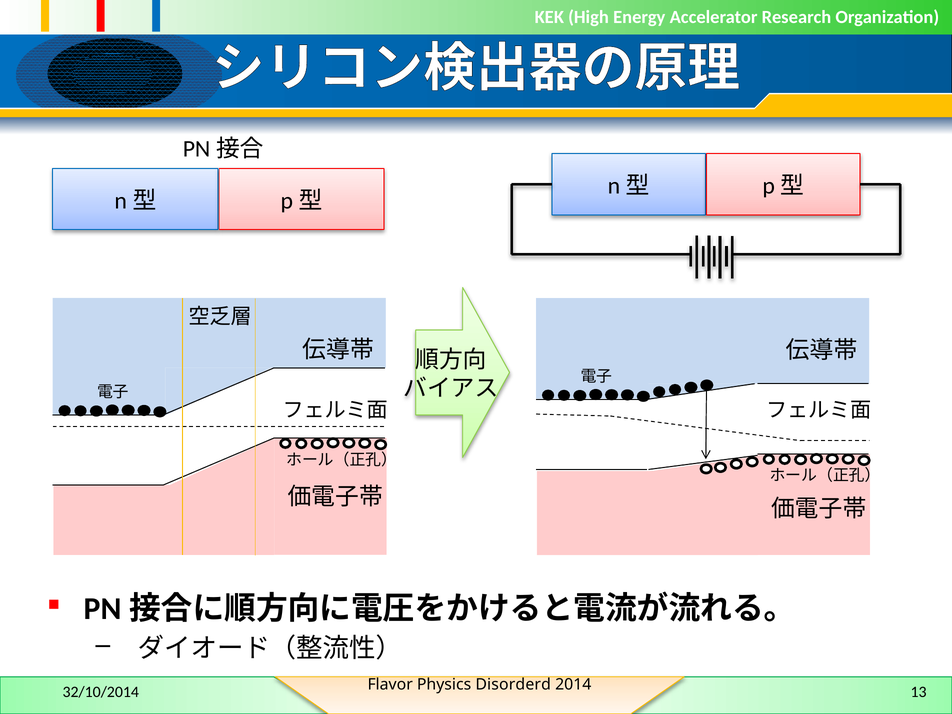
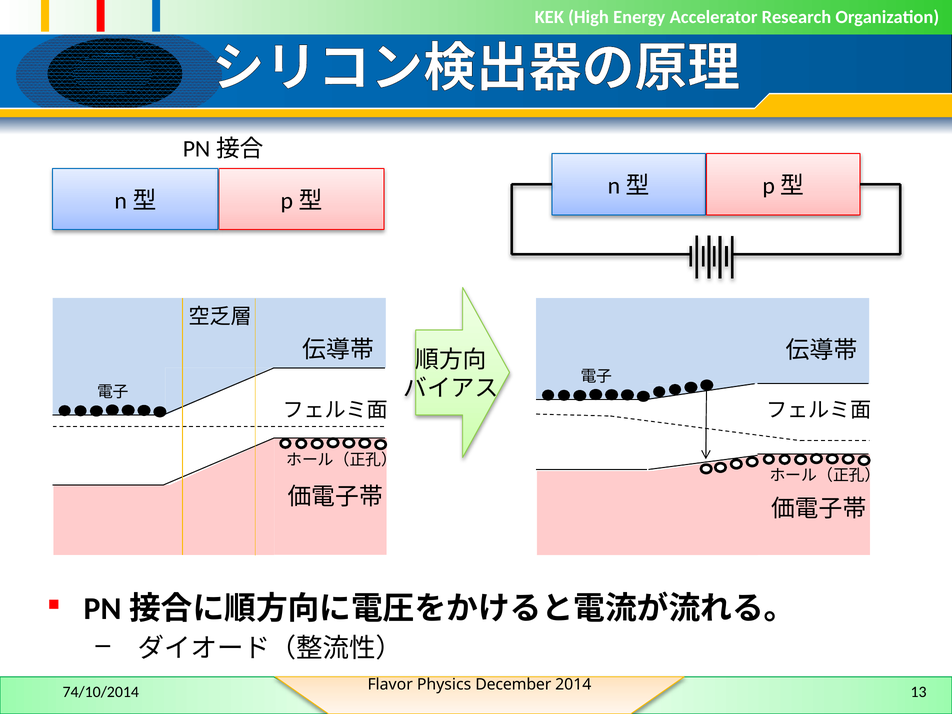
32/10/2014: 32/10/2014 -> 74/10/2014
Disorderd: Disorderd -> December
